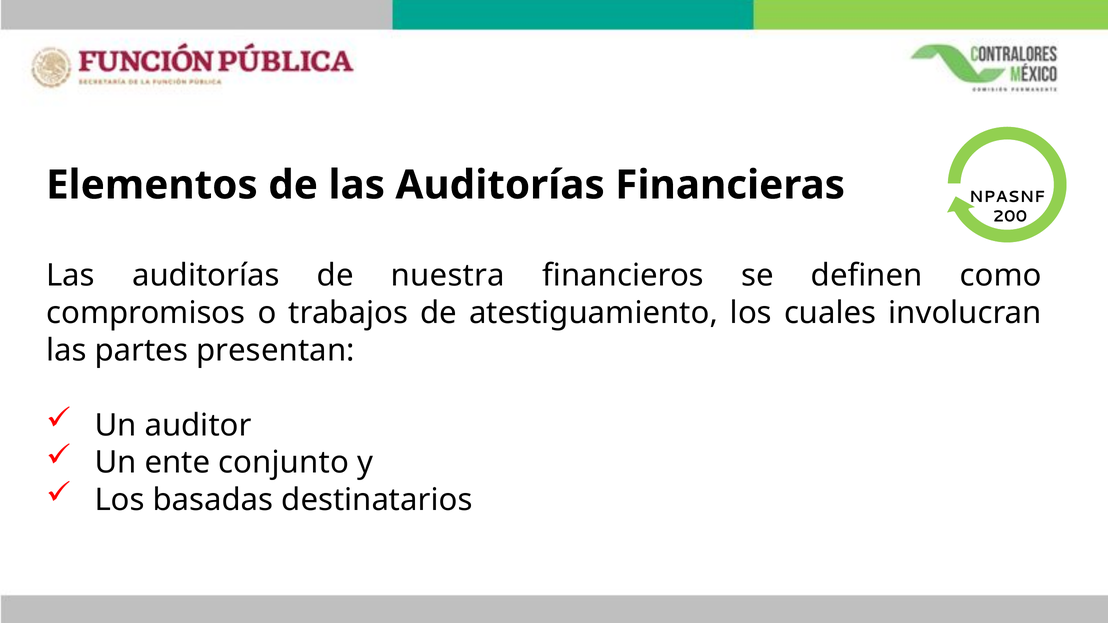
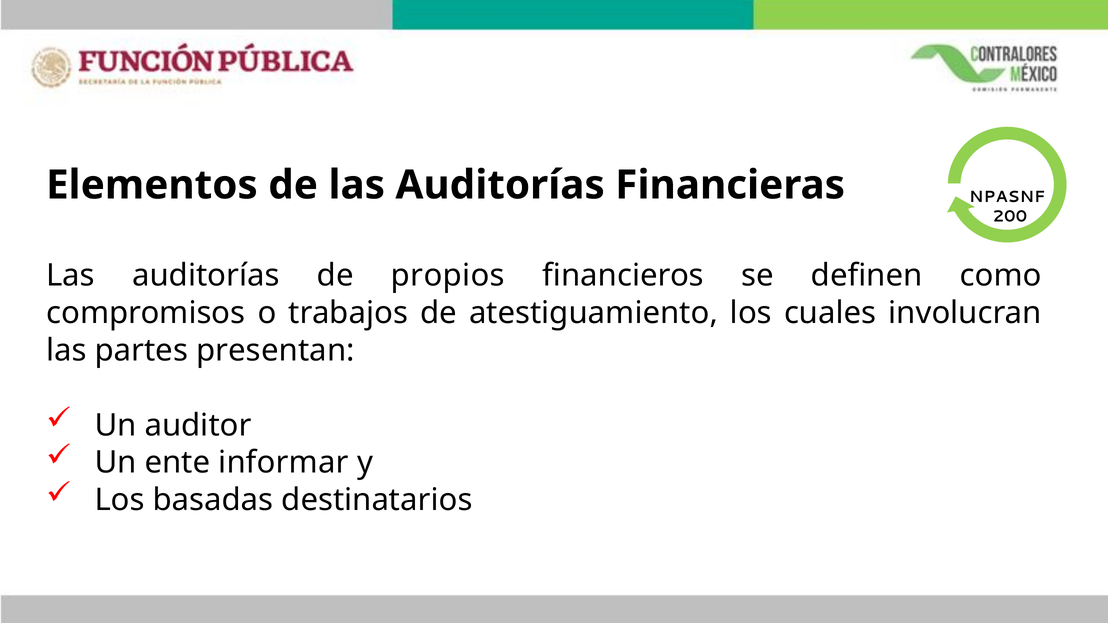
nuestra: nuestra -> propios
conjunto: conjunto -> informar
